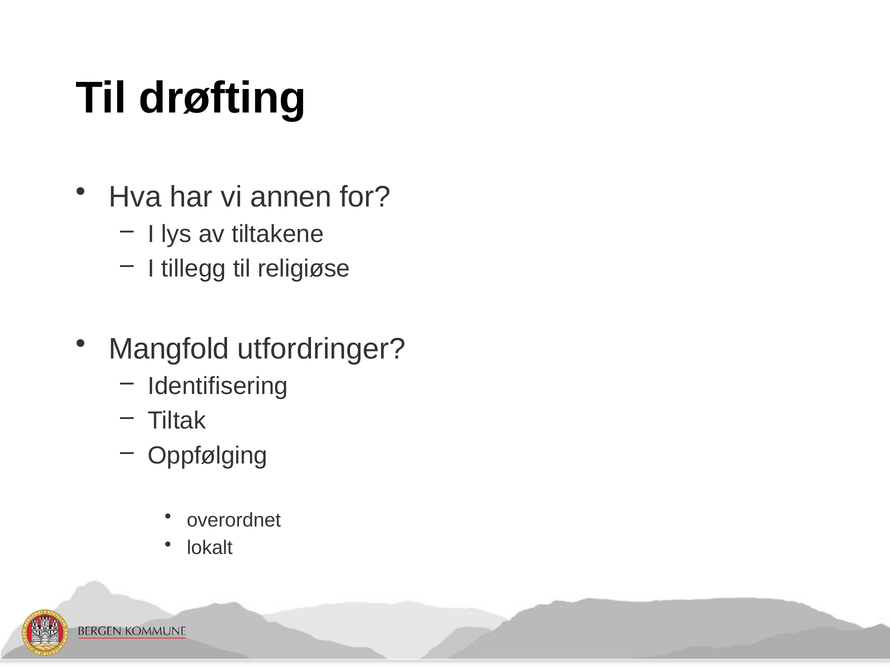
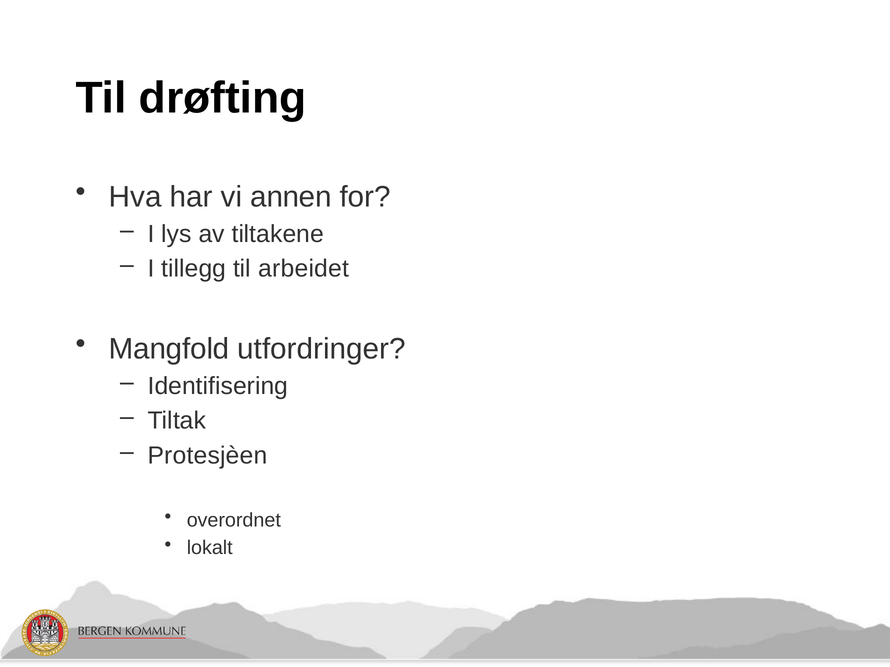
religiøse: religiøse -> arbeidet
Oppfølging: Oppfølging -> Protesjèen
